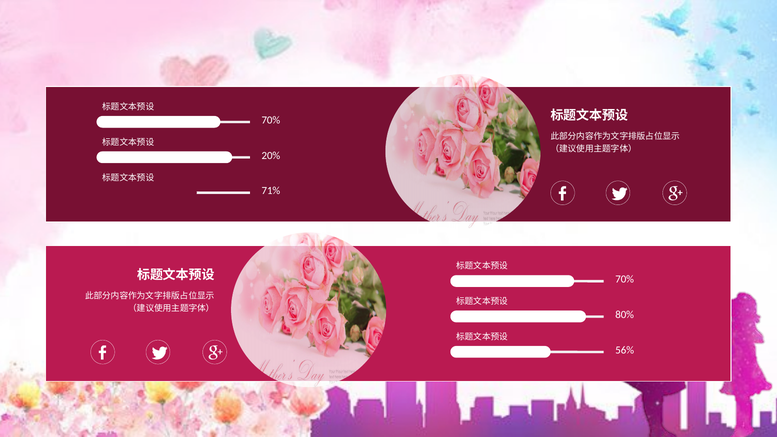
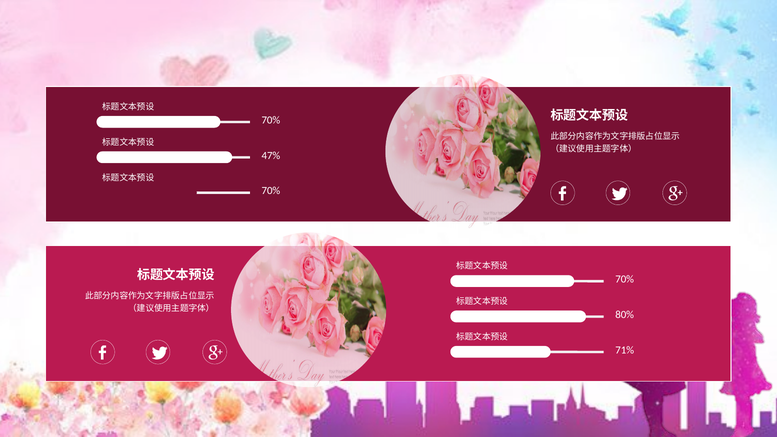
20%: 20% -> 47%
71% at (271, 191): 71% -> 70%
56%: 56% -> 71%
